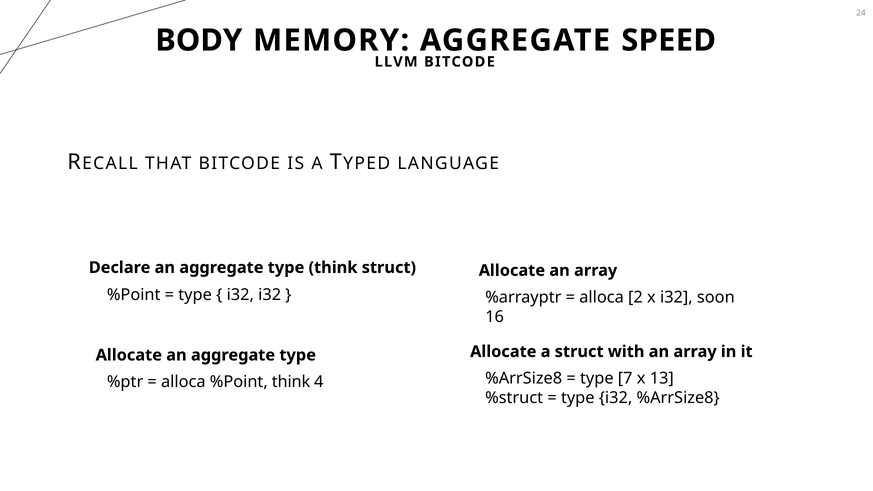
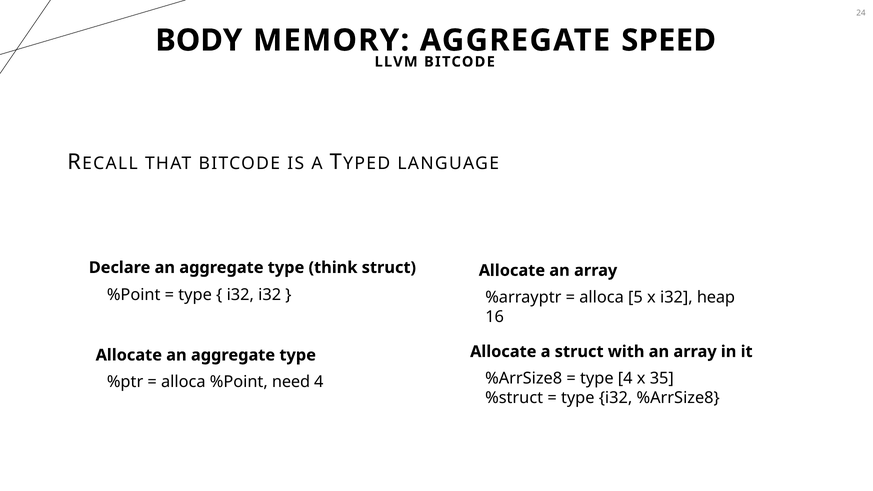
2: 2 -> 5
soon: soon -> heap
type 7: 7 -> 4
13: 13 -> 35
%Point think: think -> need
